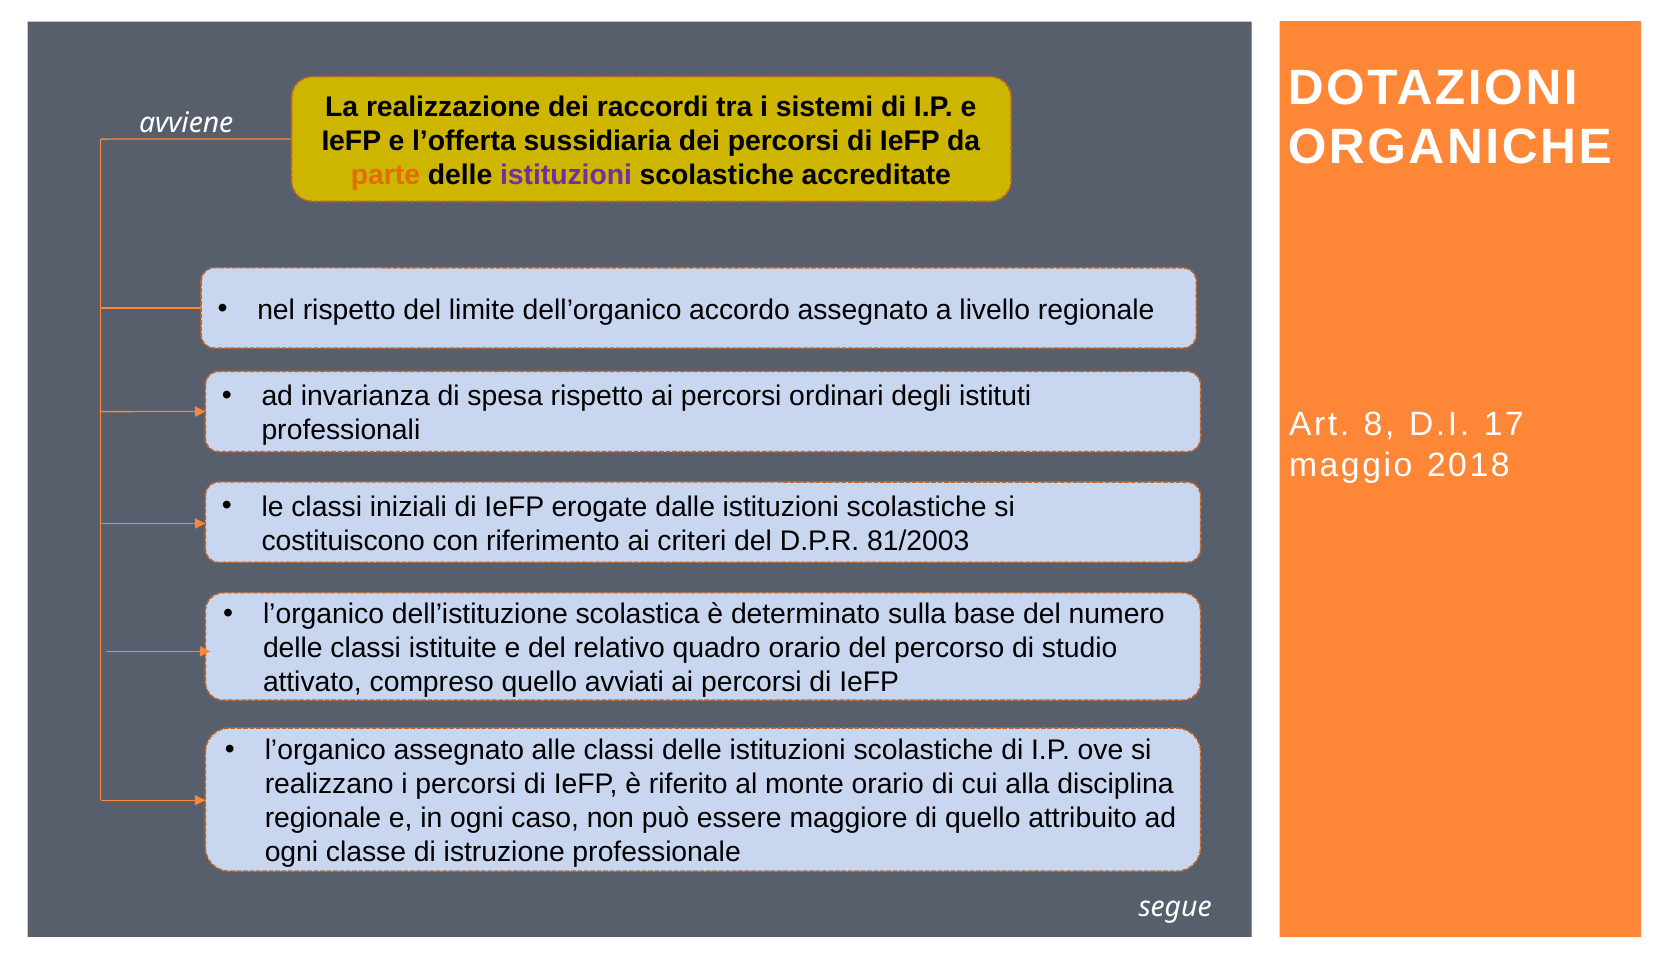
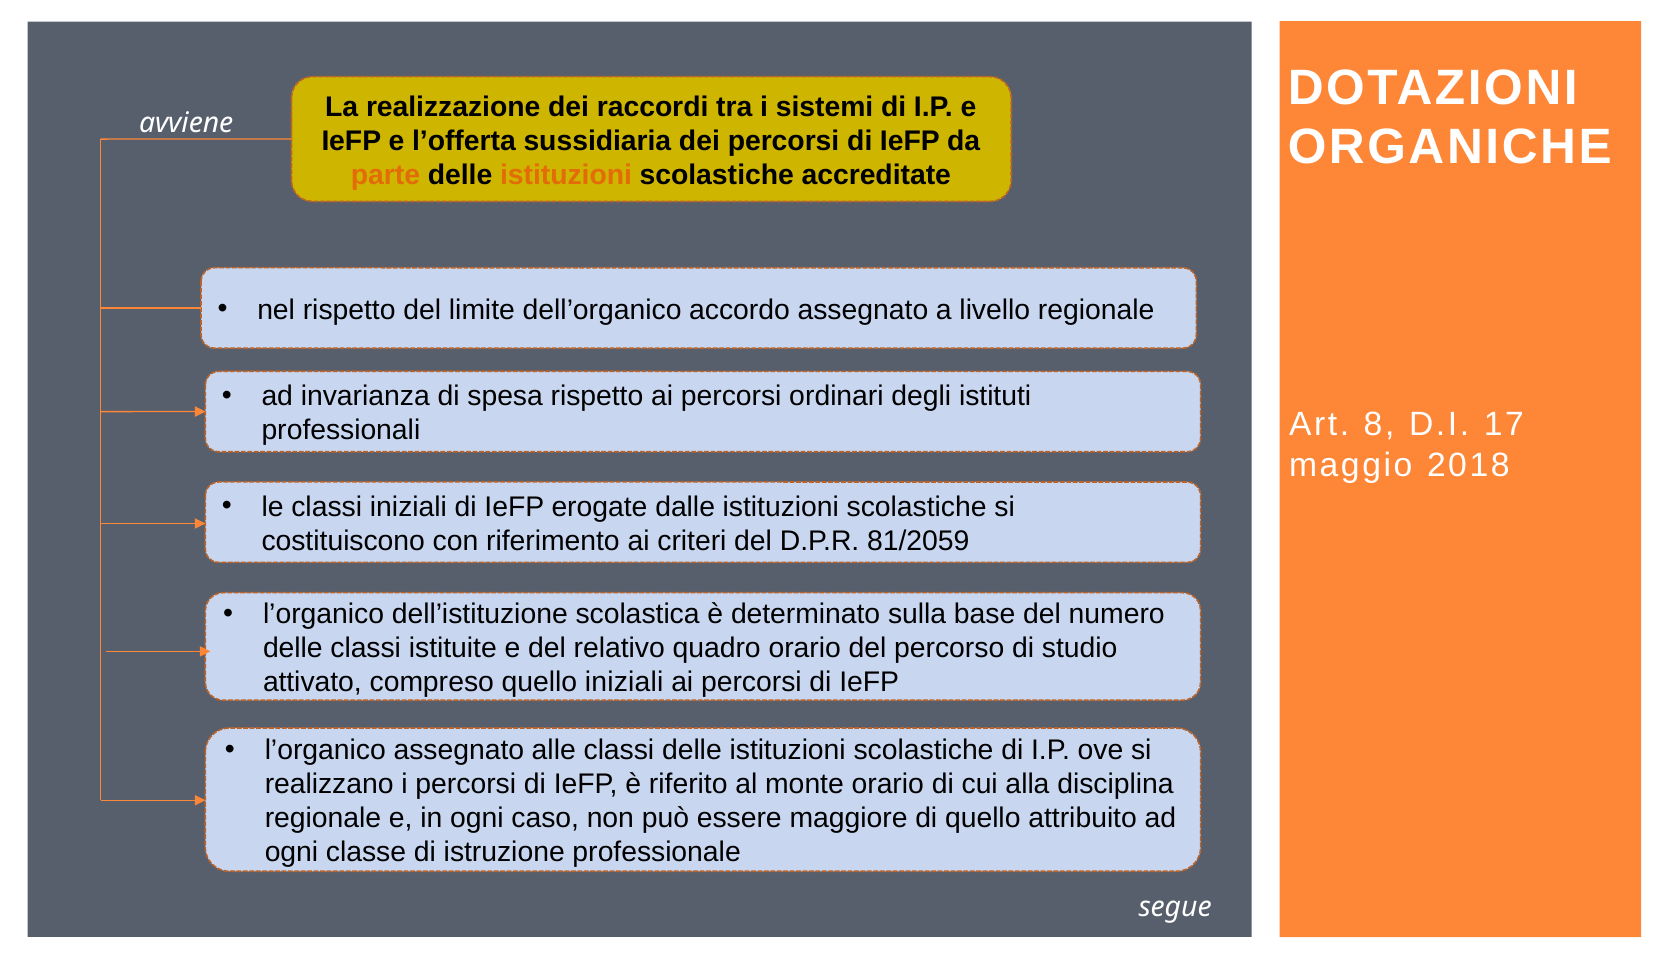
istituzioni at (566, 175) colour: purple -> orange
81/2003: 81/2003 -> 81/2059
quello avviati: avviati -> iniziali
